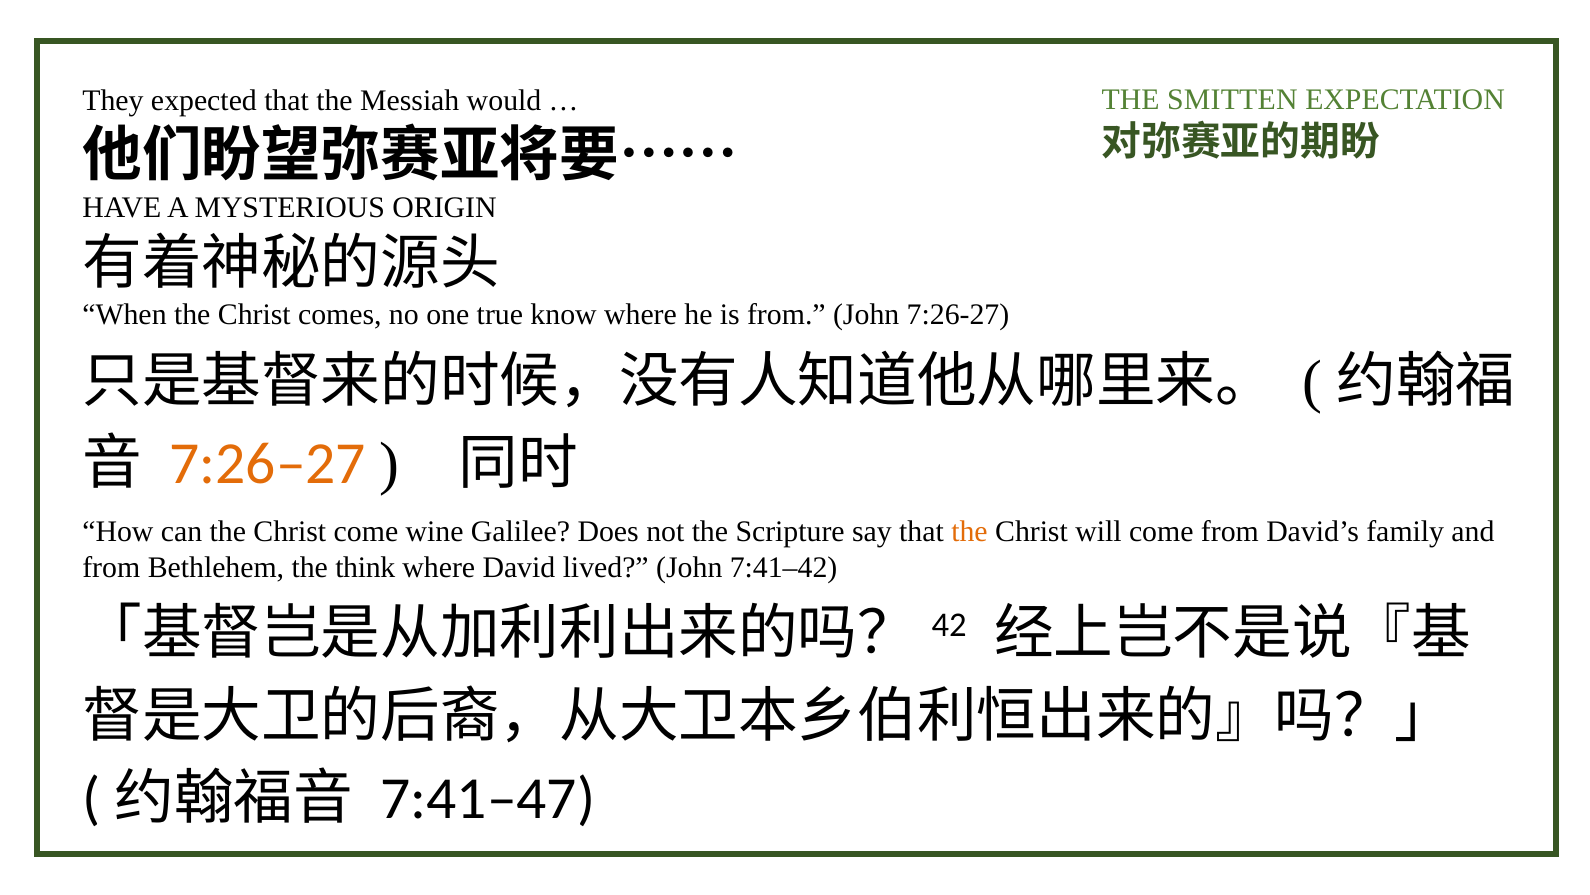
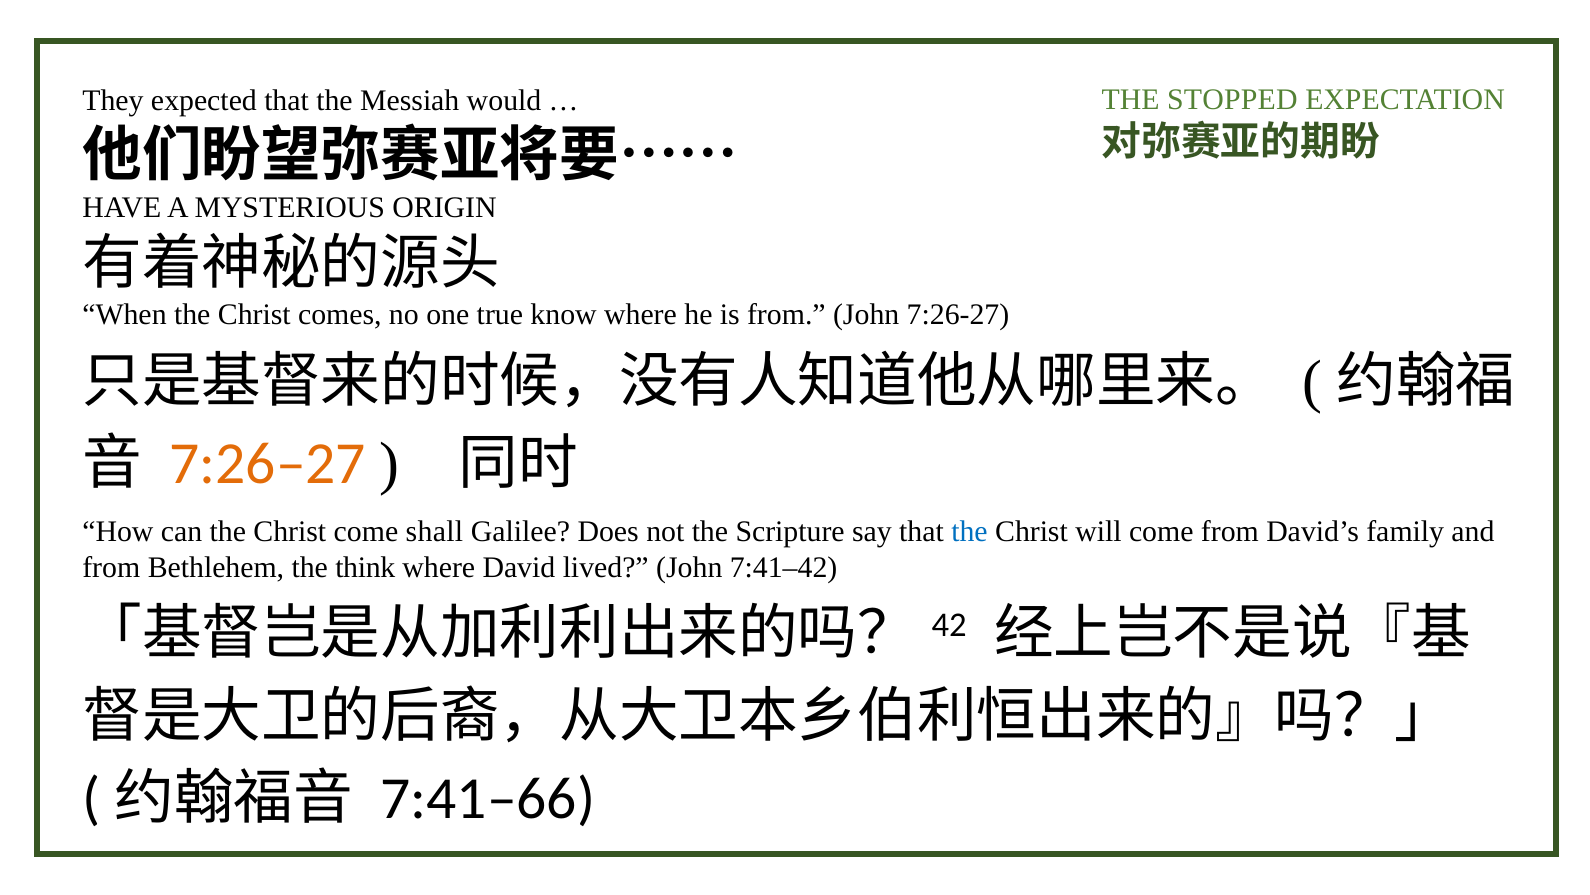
SMITTEN: SMITTEN -> STOPPED
wine: wine -> shall
the at (969, 532) colour: orange -> blue
7:41–47: 7:41–47 -> 7:41–66
